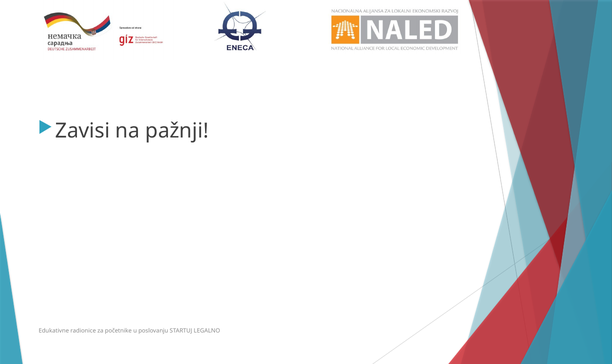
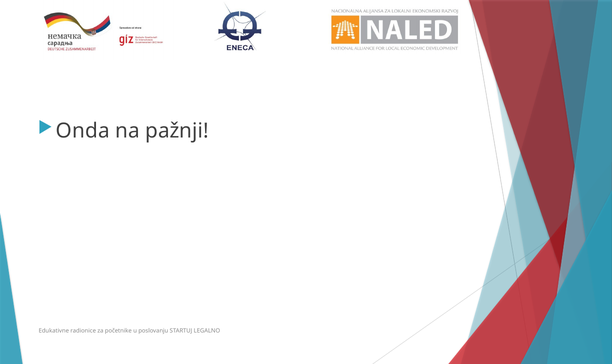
Zavisi: Zavisi -> Onda
